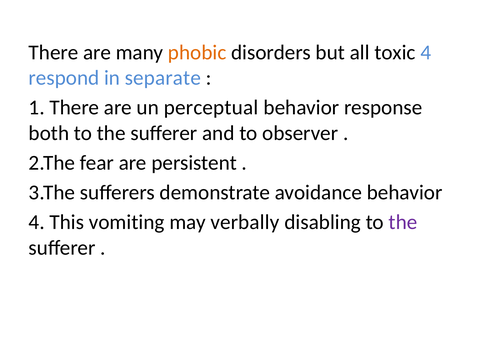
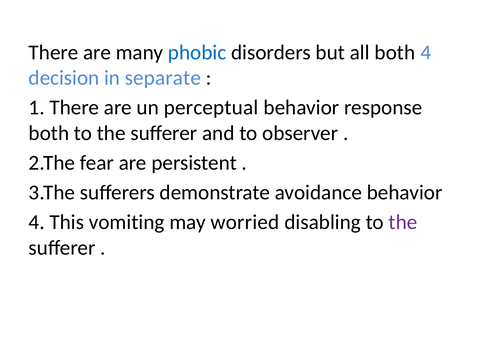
phobic colour: orange -> blue
all toxic: toxic -> both
respond: respond -> decision
verbally: verbally -> worried
